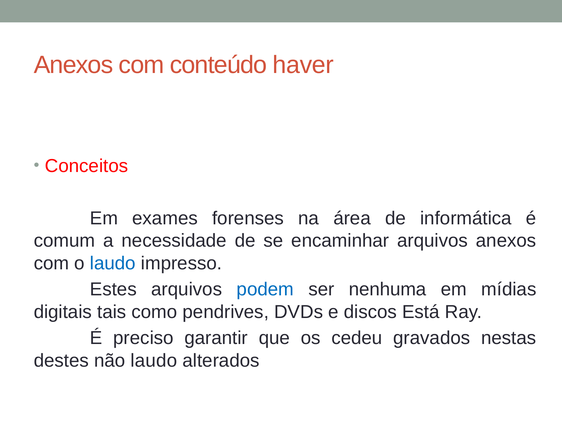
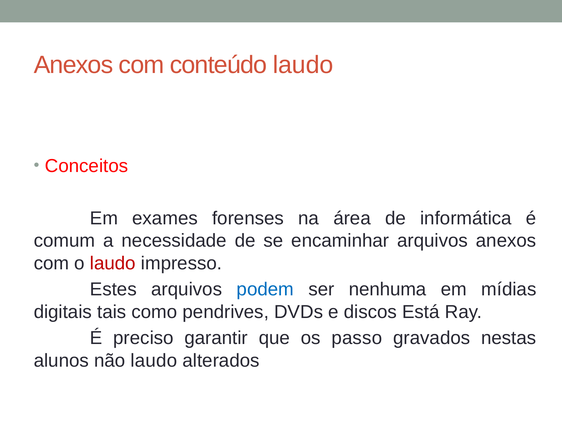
conteúdo haver: haver -> laudo
laudo at (113, 264) colour: blue -> red
cedeu: cedeu -> passo
destes: destes -> alunos
